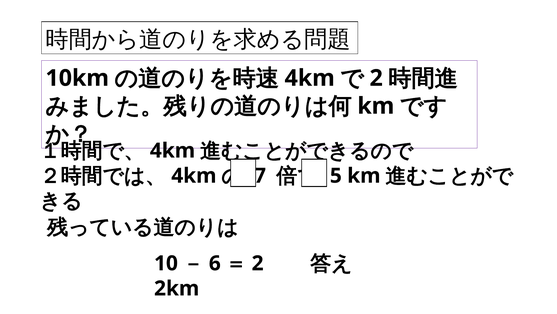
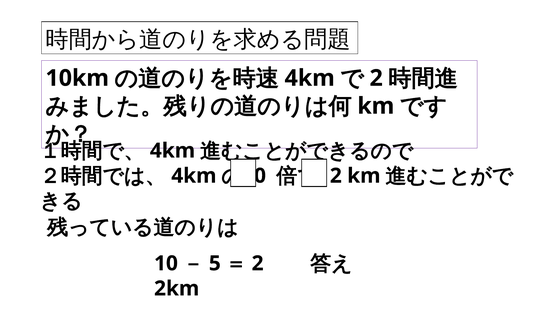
7: 7 -> 0
5 at (336, 175): 5 -> 2
6: 6 -> 5
